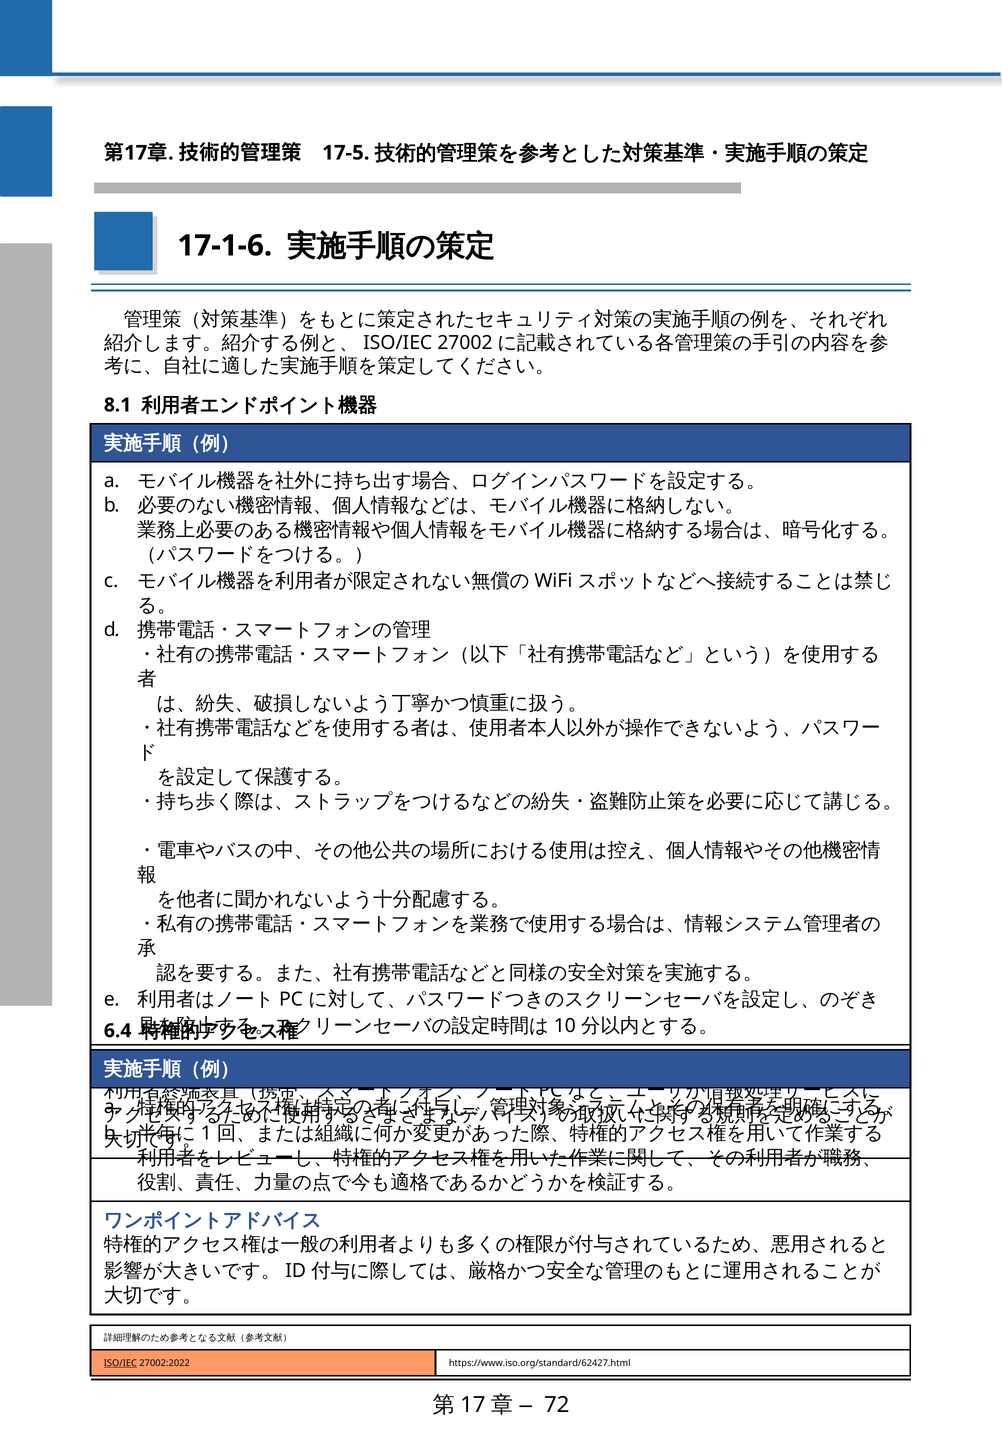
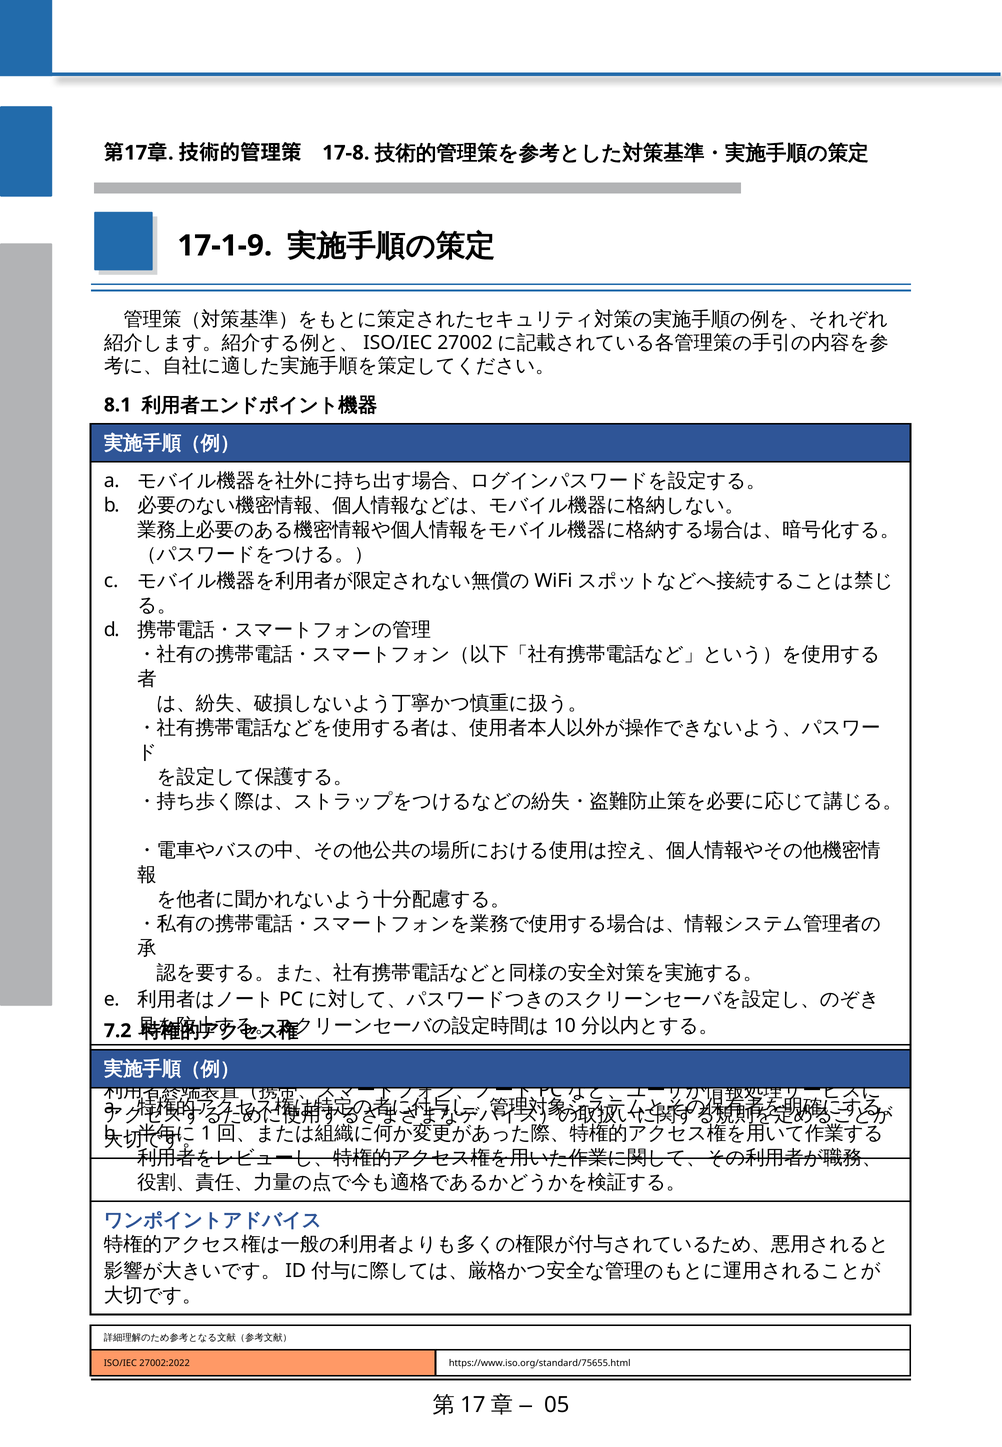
17-5: 17-5 -> 17-8
17-1-6: 17-1-6 -> 17-1-9
6.4: 6.4 -> 7.2
ISO/IEC underline: present -> none
https://www.iso.org/standard/62427.html: https://www.iso.org/standard/62427.html -> https://www.iso.org/standard/75655.html
72: 72 -> 05
